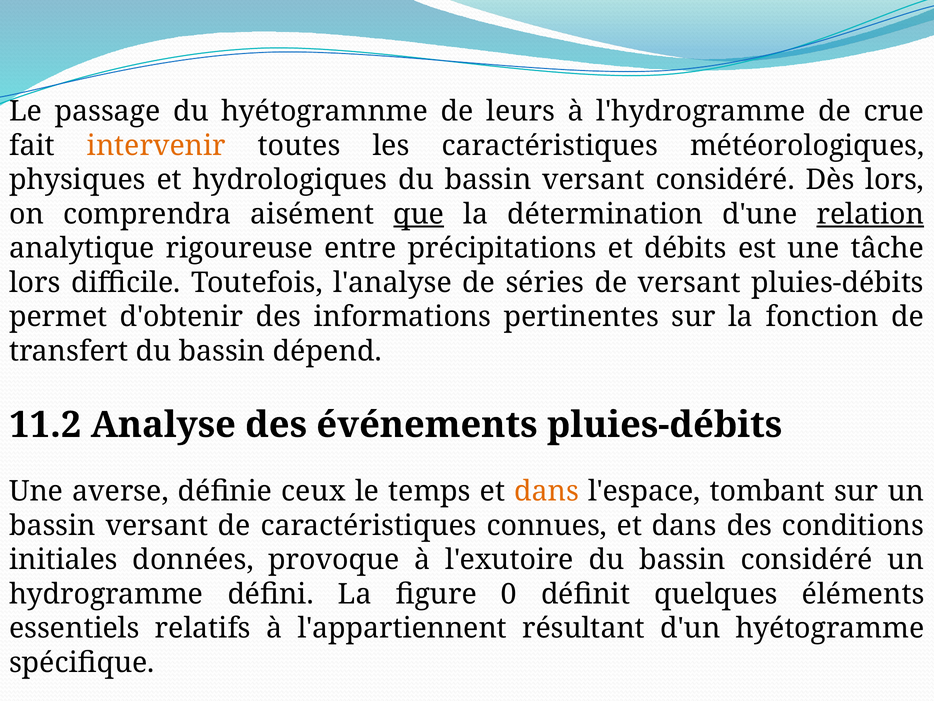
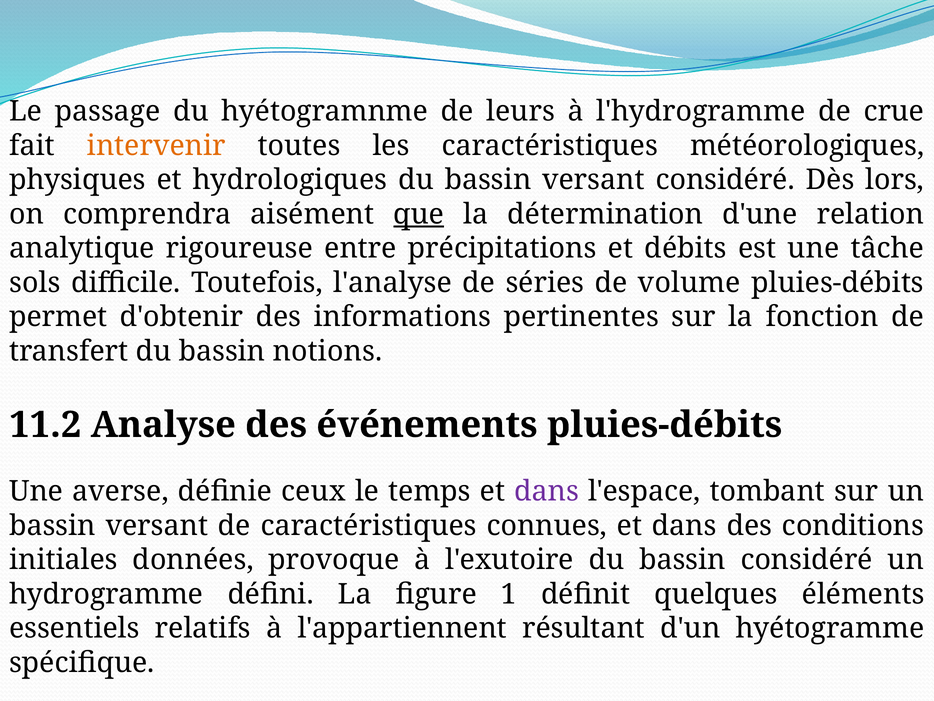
relation underline: present -> none
lors at (35, 282): lors -> sols
de versant: versant -> volume
dépend: dépend -> notions
dans at (547, 491) colour: orange -> purple
0: 0 -> 1
